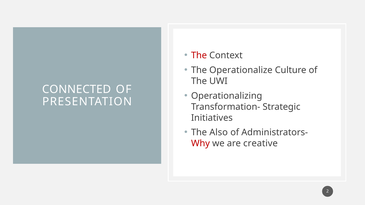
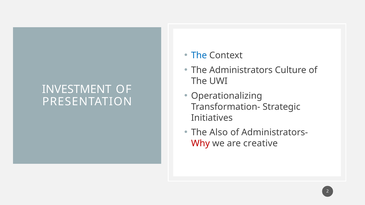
The at (199, 56) colour: red -> blue
Operationalize: Operationalize -> Administrators
CONNECTED: CONNECTED -> INVESTMENT
